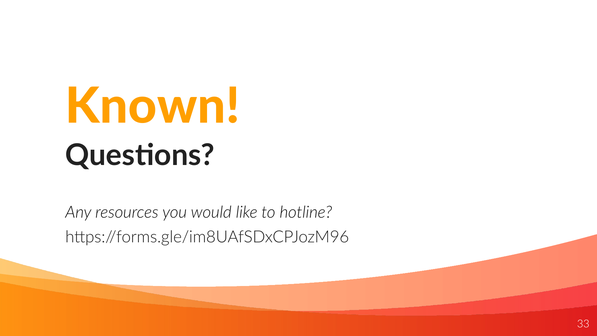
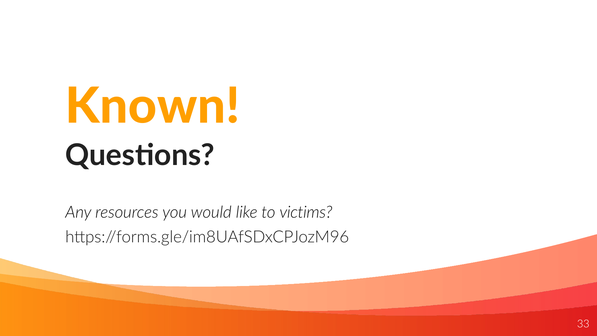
hotline: hotline -> victims
